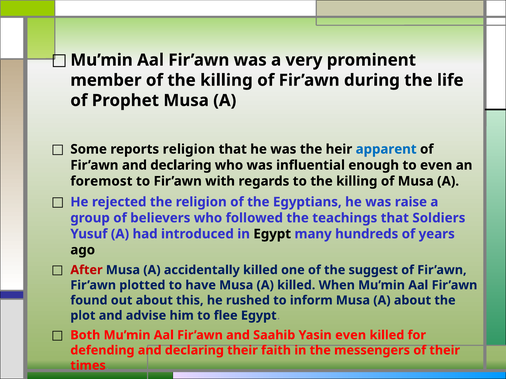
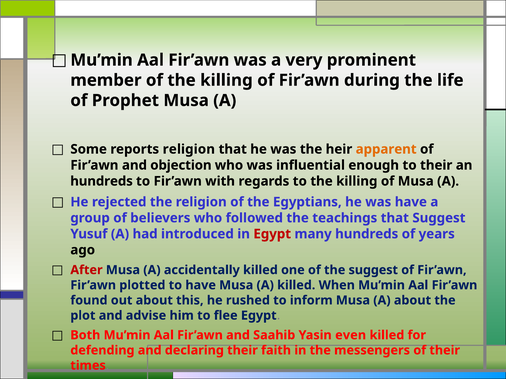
apparent colour: blue -> orange
Fir’awn and declaring: declaring -> objection
to even: even -> their
foremost at (101, 181): foremost -> hundreds
was raise: raise -> have
that Soldiers: Soldiers -> Suggest
Egypt at (272, 234) colour: black -> red
